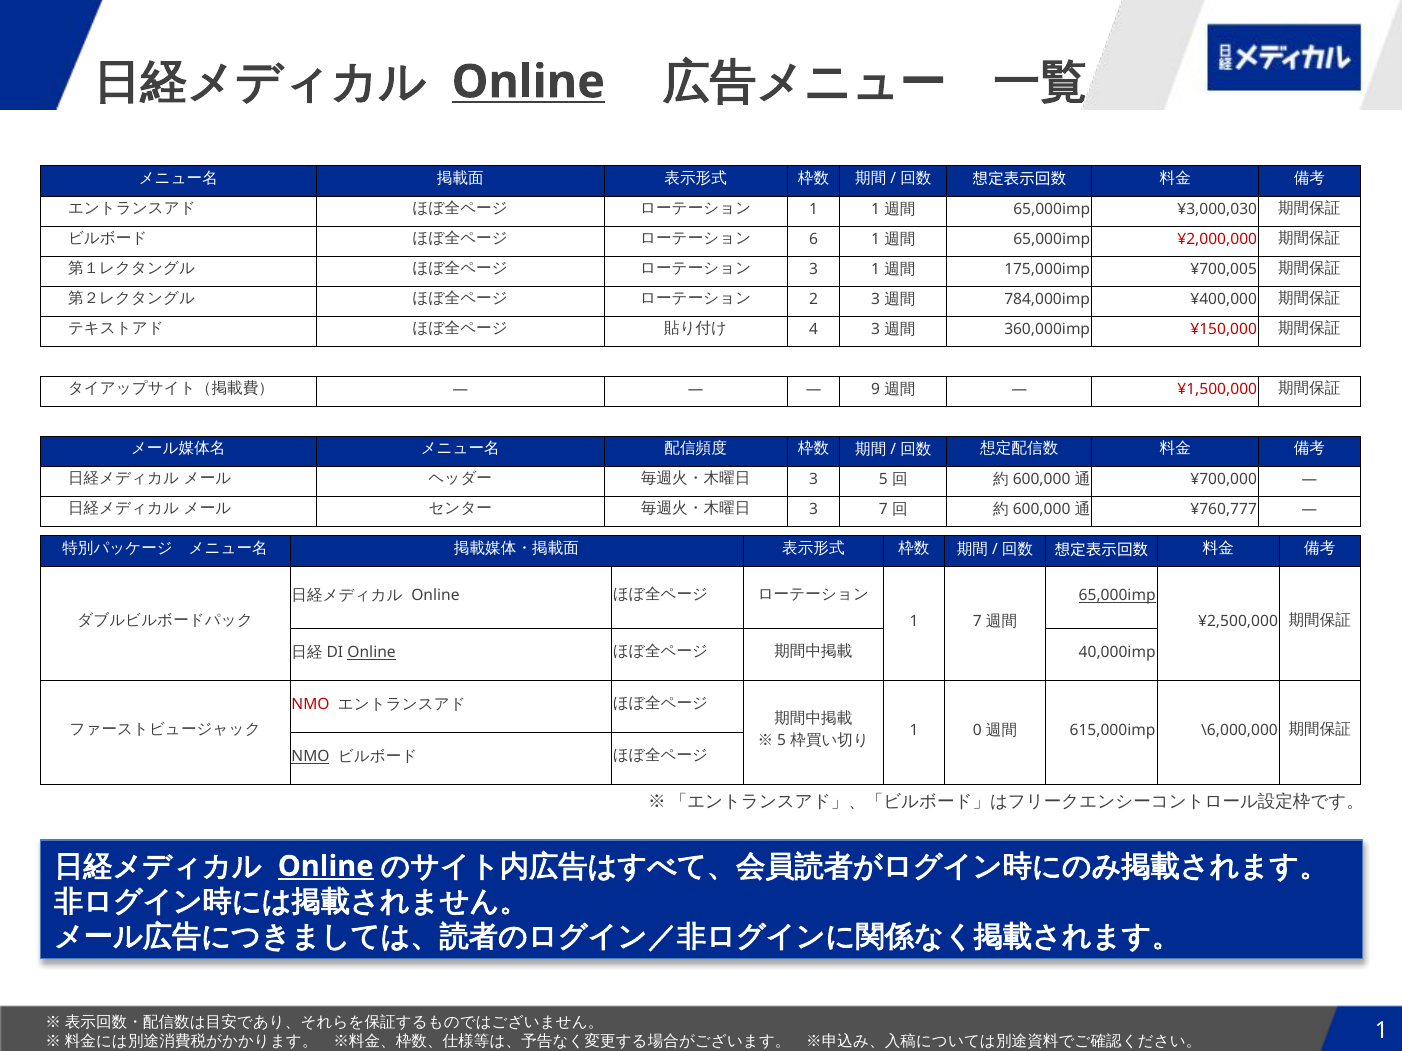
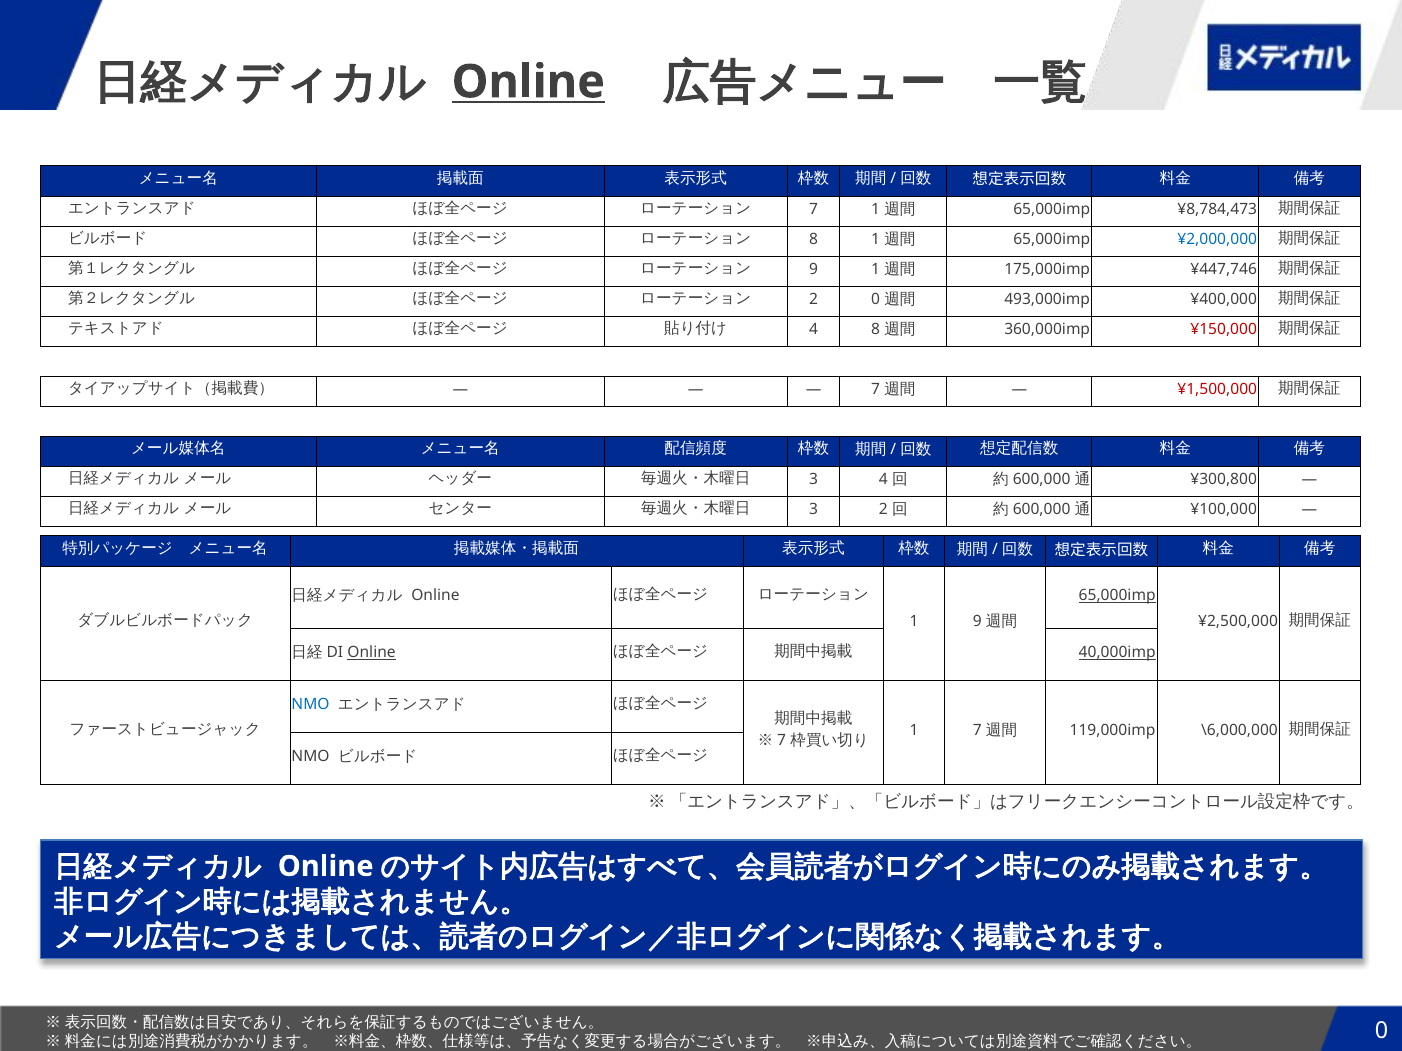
1 at (814, 209): 1 -> 7
¥3,000,030: ¥3,000,030 -> ¥8,784,473
6 at (814, 239): 6 -> 8
¥2,000,000 colour: red -> blue
3 at (814, 269): 3 -> 9
¥700,005: ¥700,005 -> ¥447,746
2 3: 3 -> 0
784,000imp: 784,000imp -> 493,000imp
4 3: 3 -> 8
9 at (876, 390): 9 -> 7
3 5: 5 -> 4
¥700,000: ¥700,000 -> ¥300,800
3 7: 7 -> 2
¥760,777: ¥760,777 -> ¥100,000
1 7: 7 -> 9
40,000imp underline: none -> present
NMO at (310, 705) colour: red -> blue
1 0: 0 -> 7
615,000imp: 615,000imp -> 119,000imp
5 at (782, 741): 5 -> 7
NMO at (310, 757) underline: present -> none
Online at (326, 867) underline: present -> none
1 at (1382, 1031): 1 -> 0
